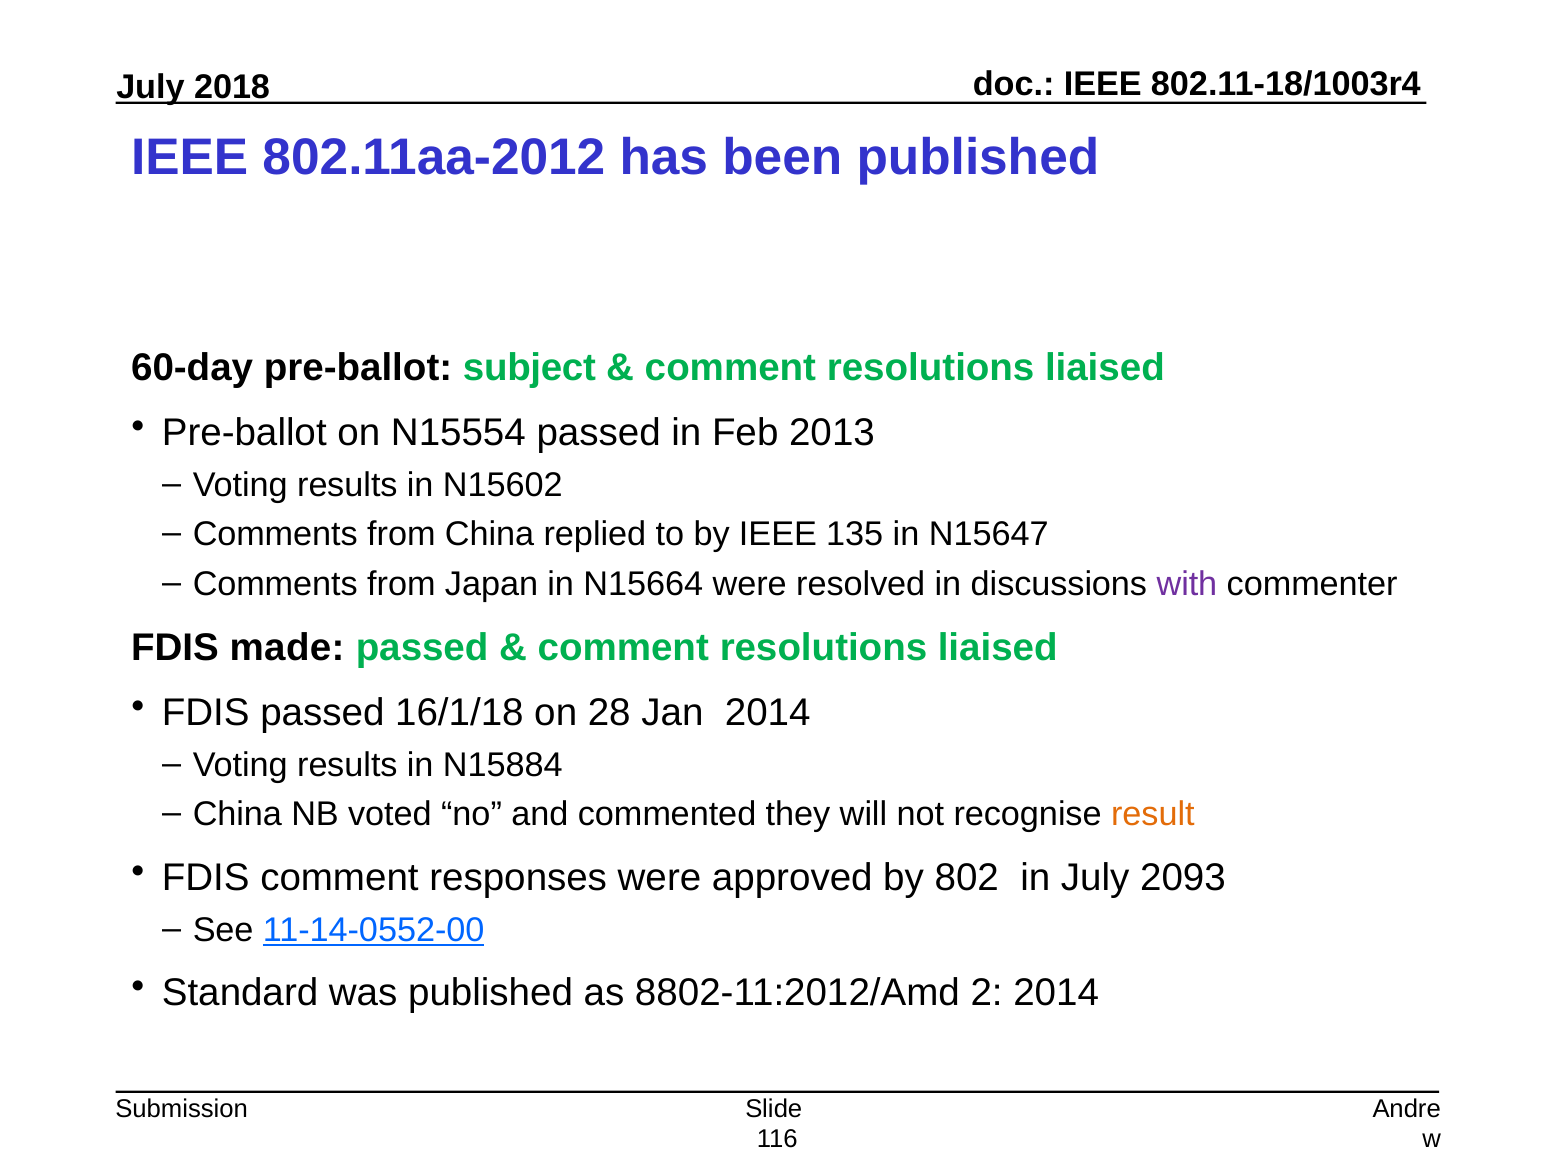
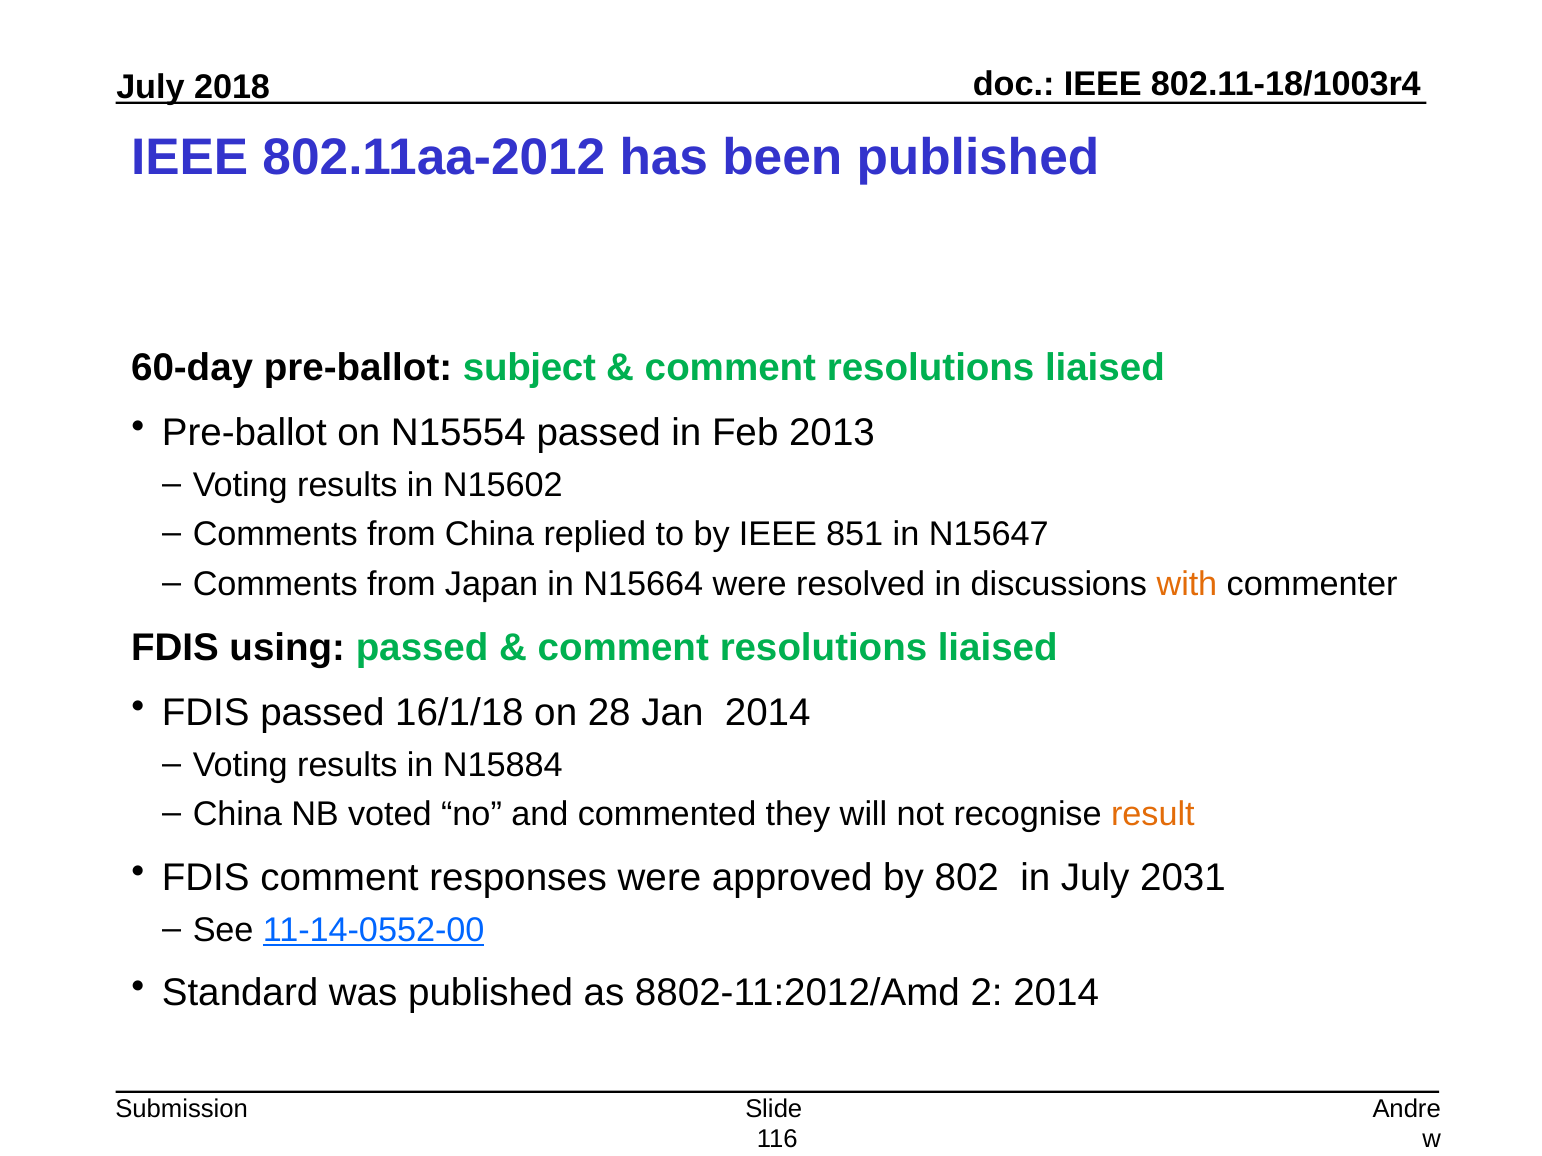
135: 135 -> 851
with colour: purple -> orange
made: made -> using
2093: 2093 -> 2031
